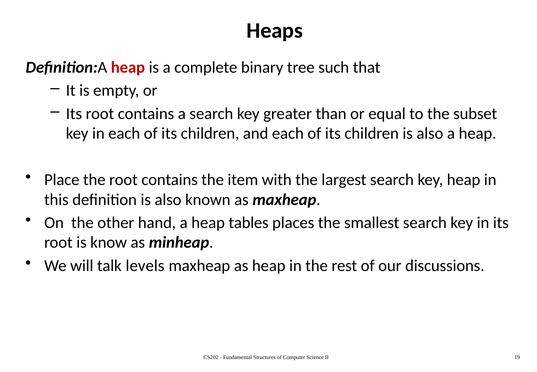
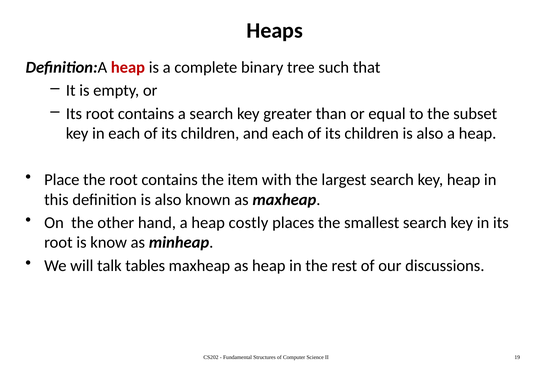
tables: tables -> costly
levels: levels -> tables
